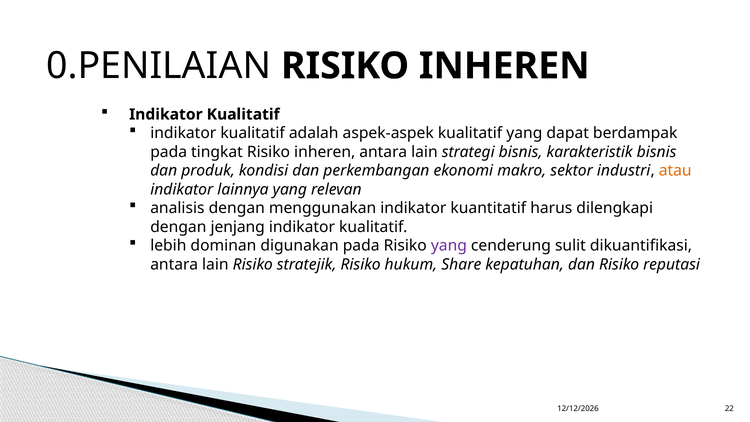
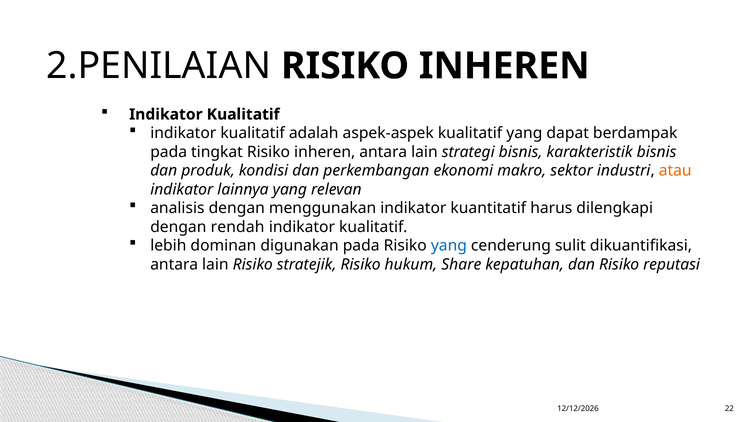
0.PENILAIAN: 0.PENILAIAN -> 2.PENILAIAN
jenjang: jenjang -> rendah
yang at (449, 246) colour: purple -> blue
